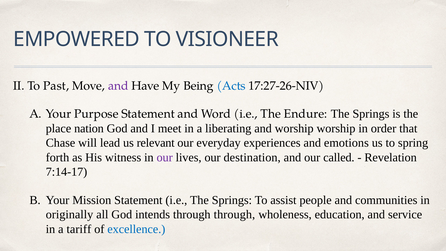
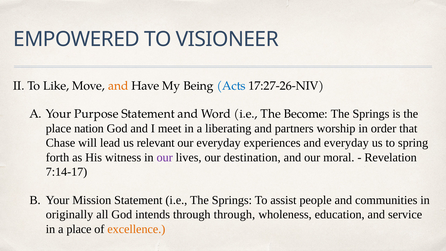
Past: Past -> Like
and at (118, 86) colour: purple -> orange
Endure: Endure -> Become
and worship: worship -> partners
and emotions: emotions -> everyday
called: called -> moral
a tariff: tariff -> place
excellence colour: blue -> orange
